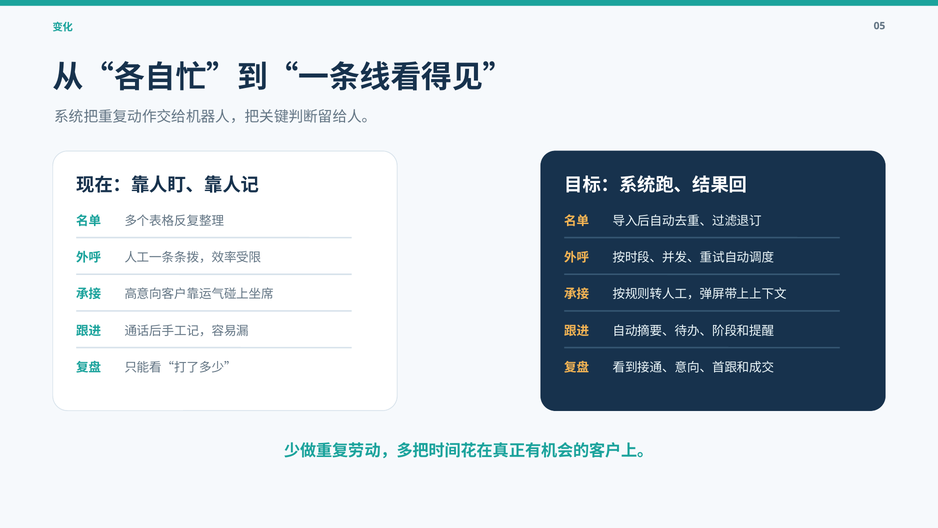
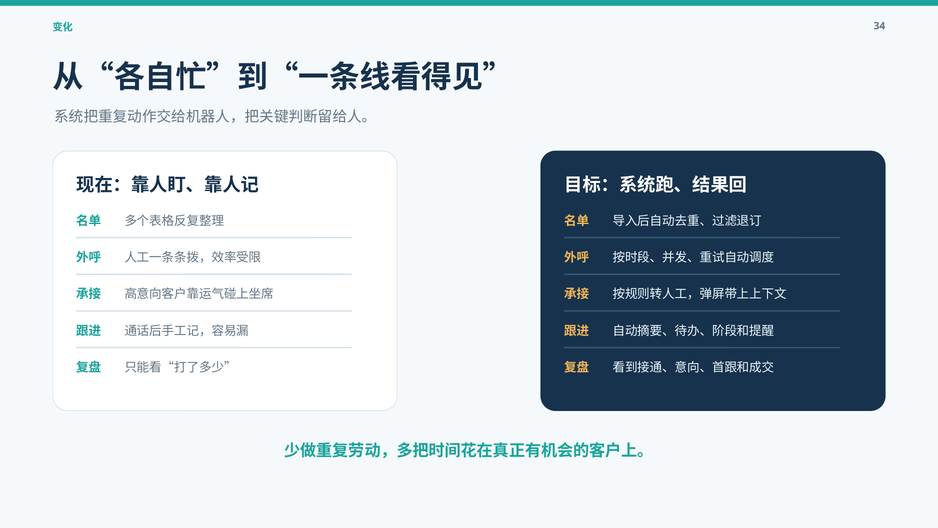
05: 05 -> 34
